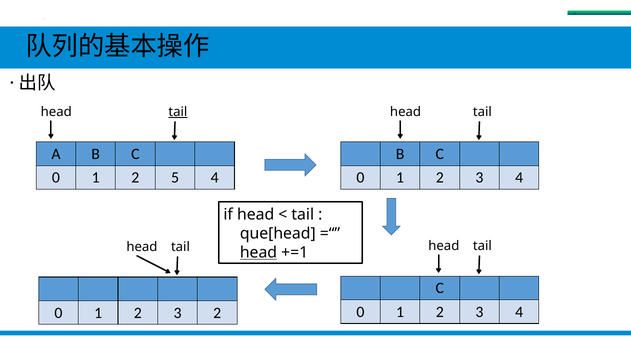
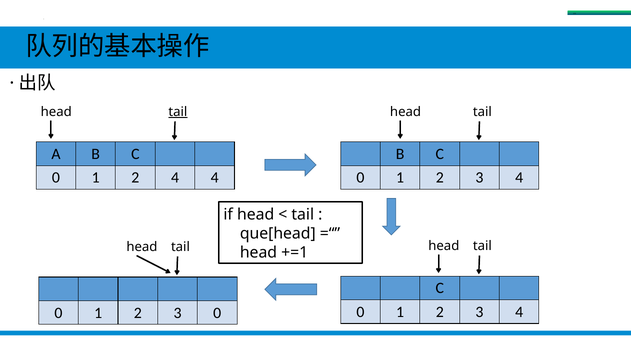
2 5: 5 -> 4
head at (258, 252) underline: present -> none
3 2: 2 -> 0
